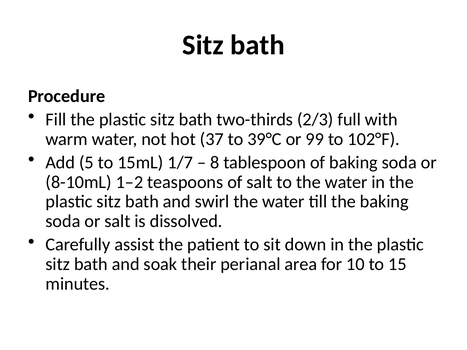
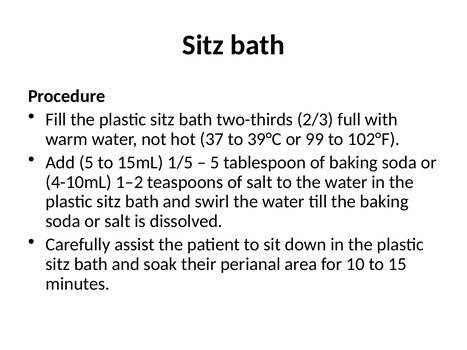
1/7: 1/7 -> 1/5
8 at (215, 163): 8 -> 5
8-10mL: 8-10mL -> 4-10mL
